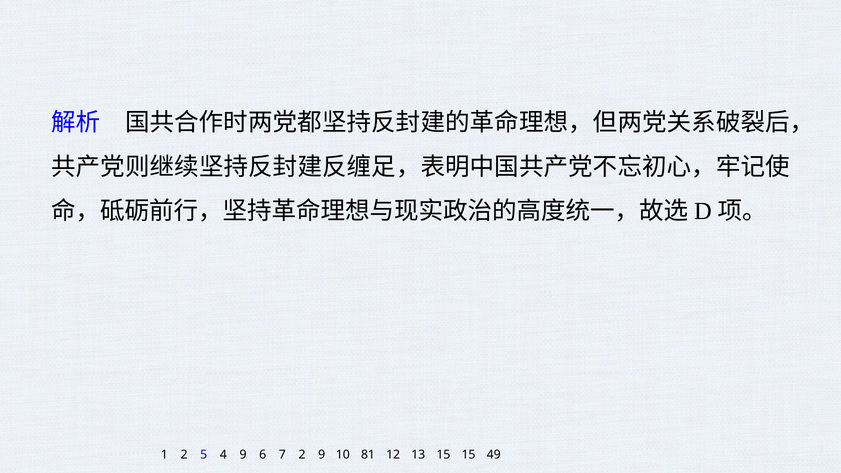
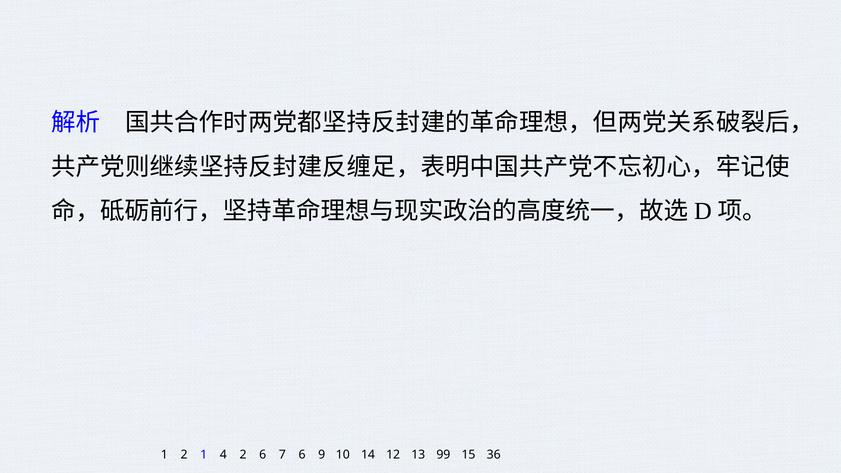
2 5: 5 -> 1
4 9: 9 -> 2
7 2: 2 -> 6
81: 81 -> 14
13 15: 15 -> 99
49: 49 -> 36
